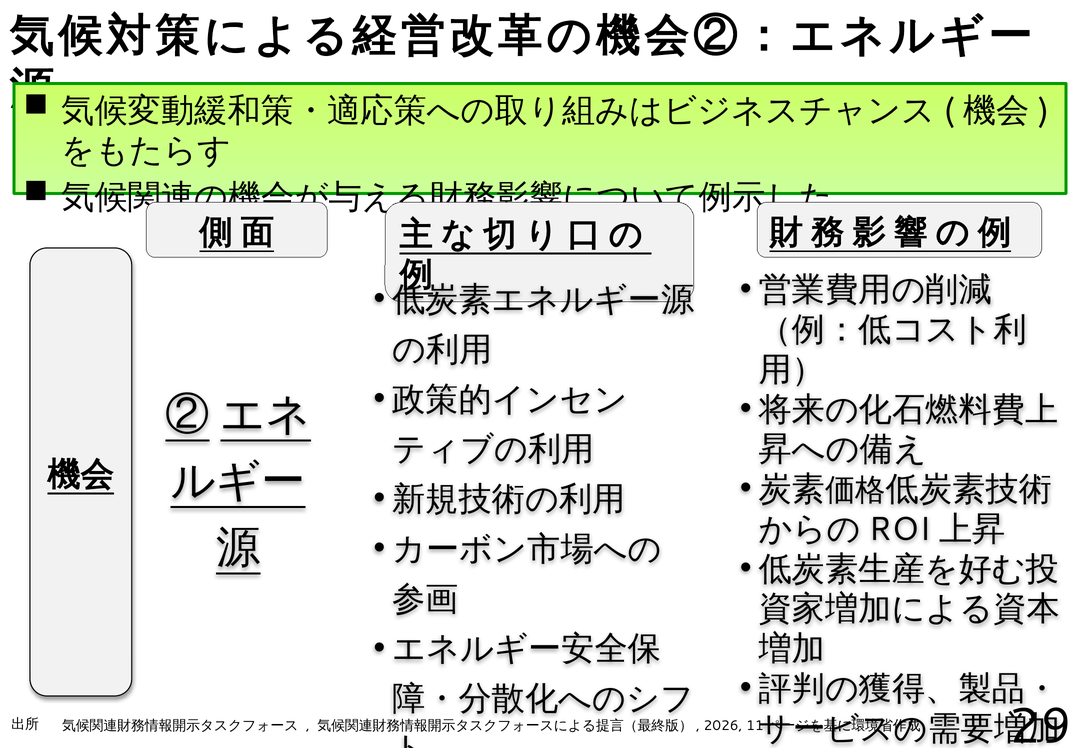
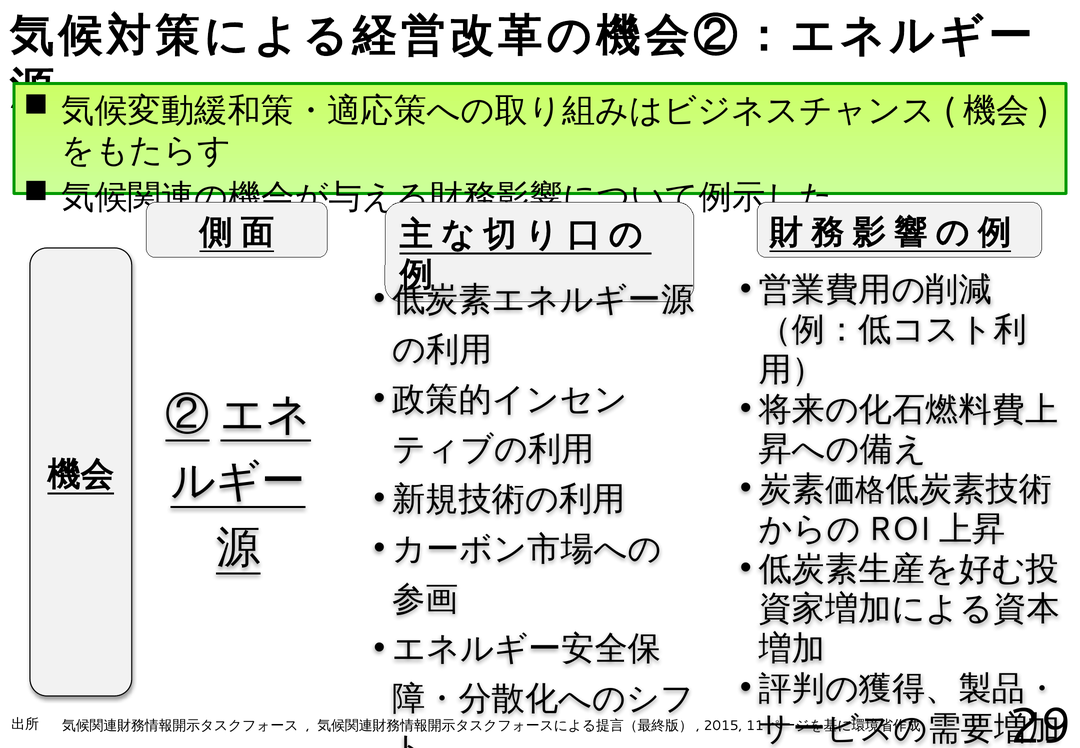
2026: 2026 -> 2015
